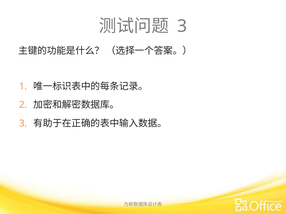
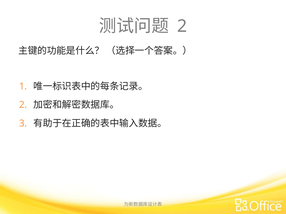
3 at (182, 26): 3 -> 2
